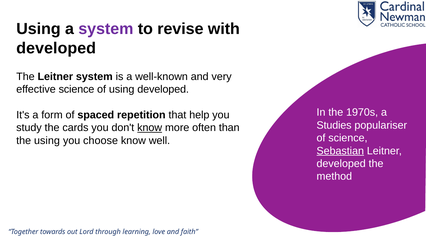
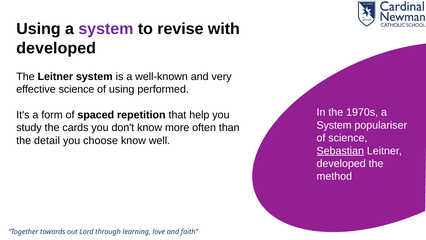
using developed: developed -> performed
Studies at (334, 125): Studies -> System
know at (150, 128) underline: present -> none
the using: using -> detail
